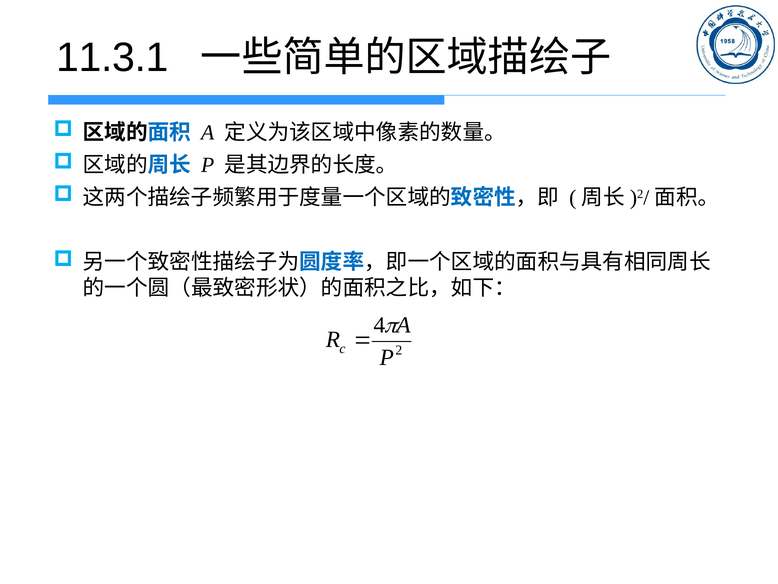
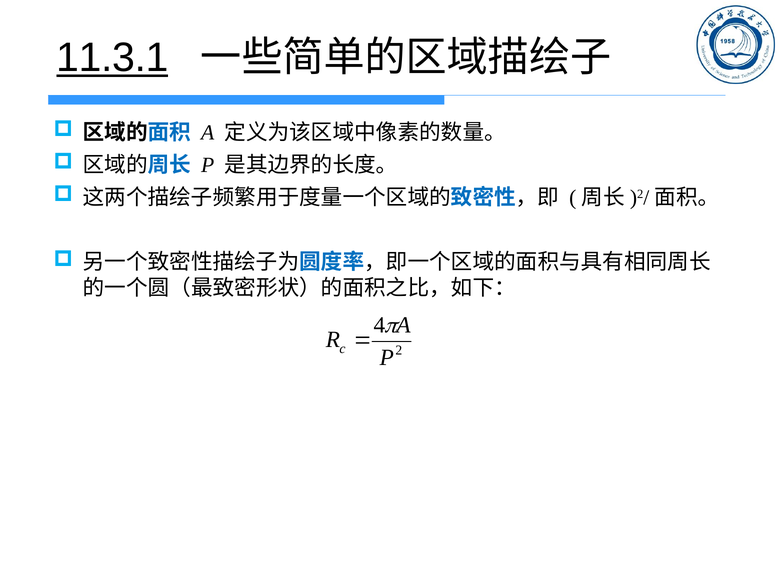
11.3.1 underline: none -> present
